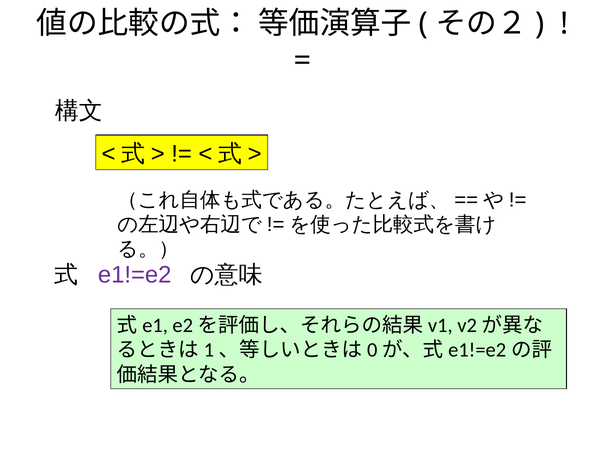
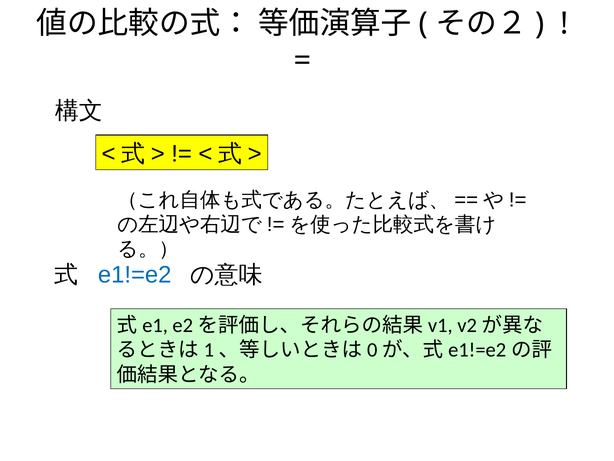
e1!=e2 colour: purple -> blue
